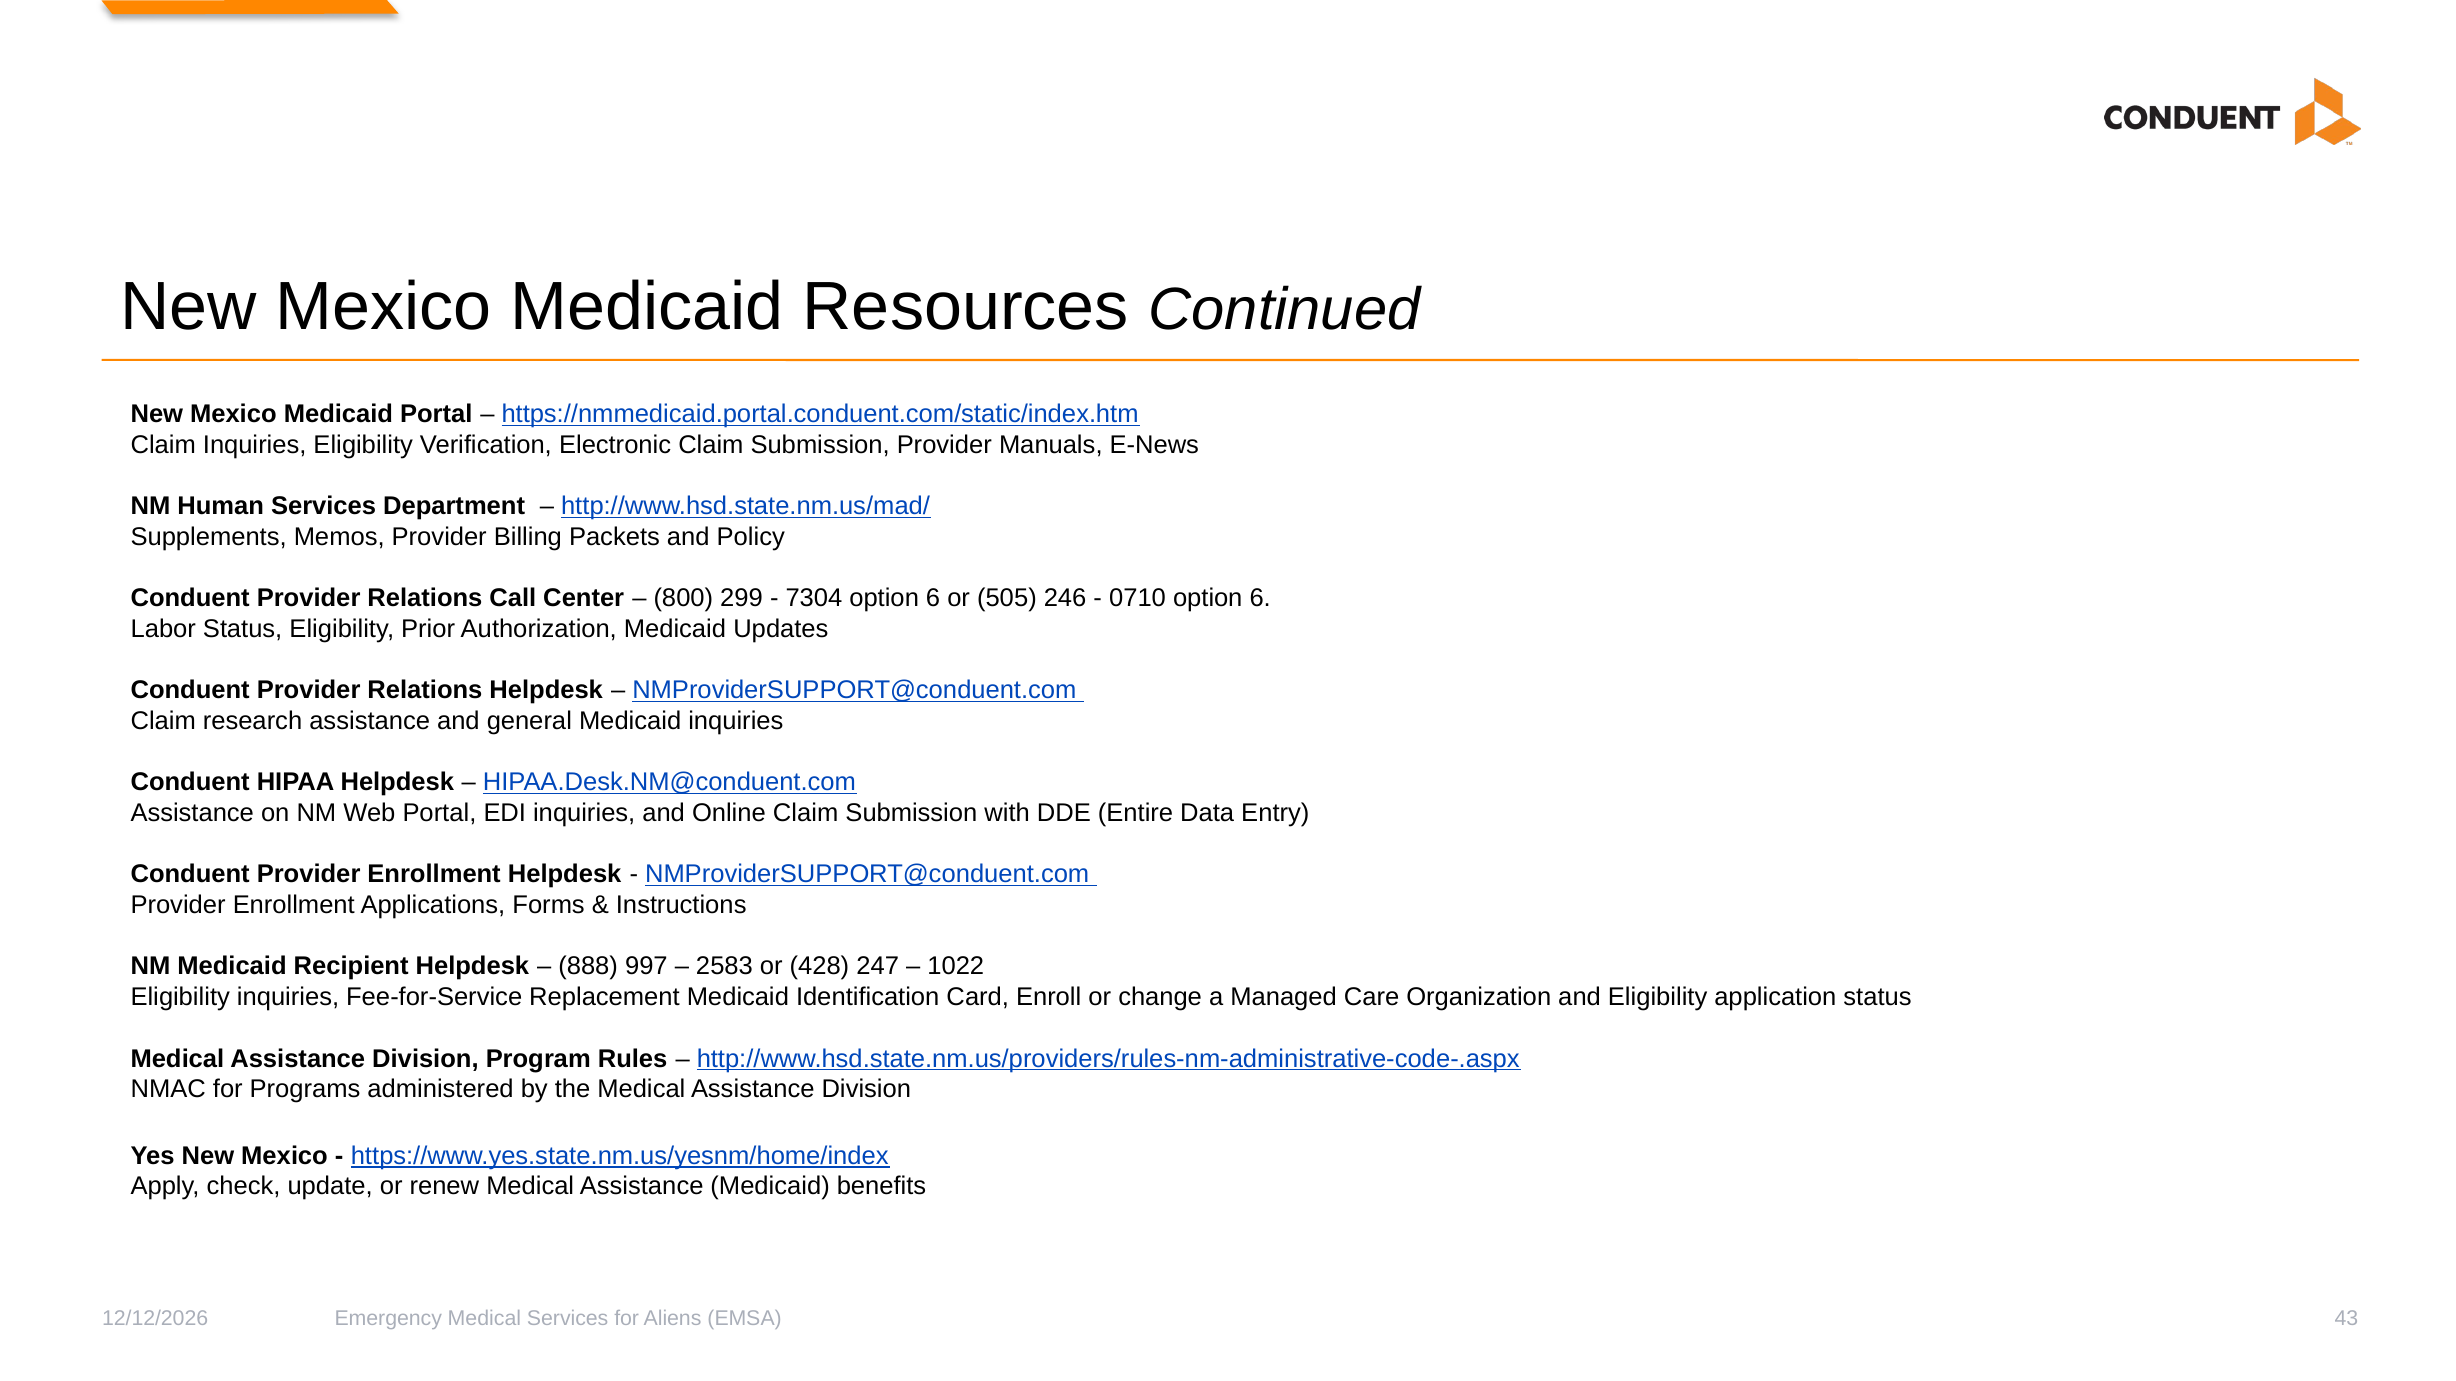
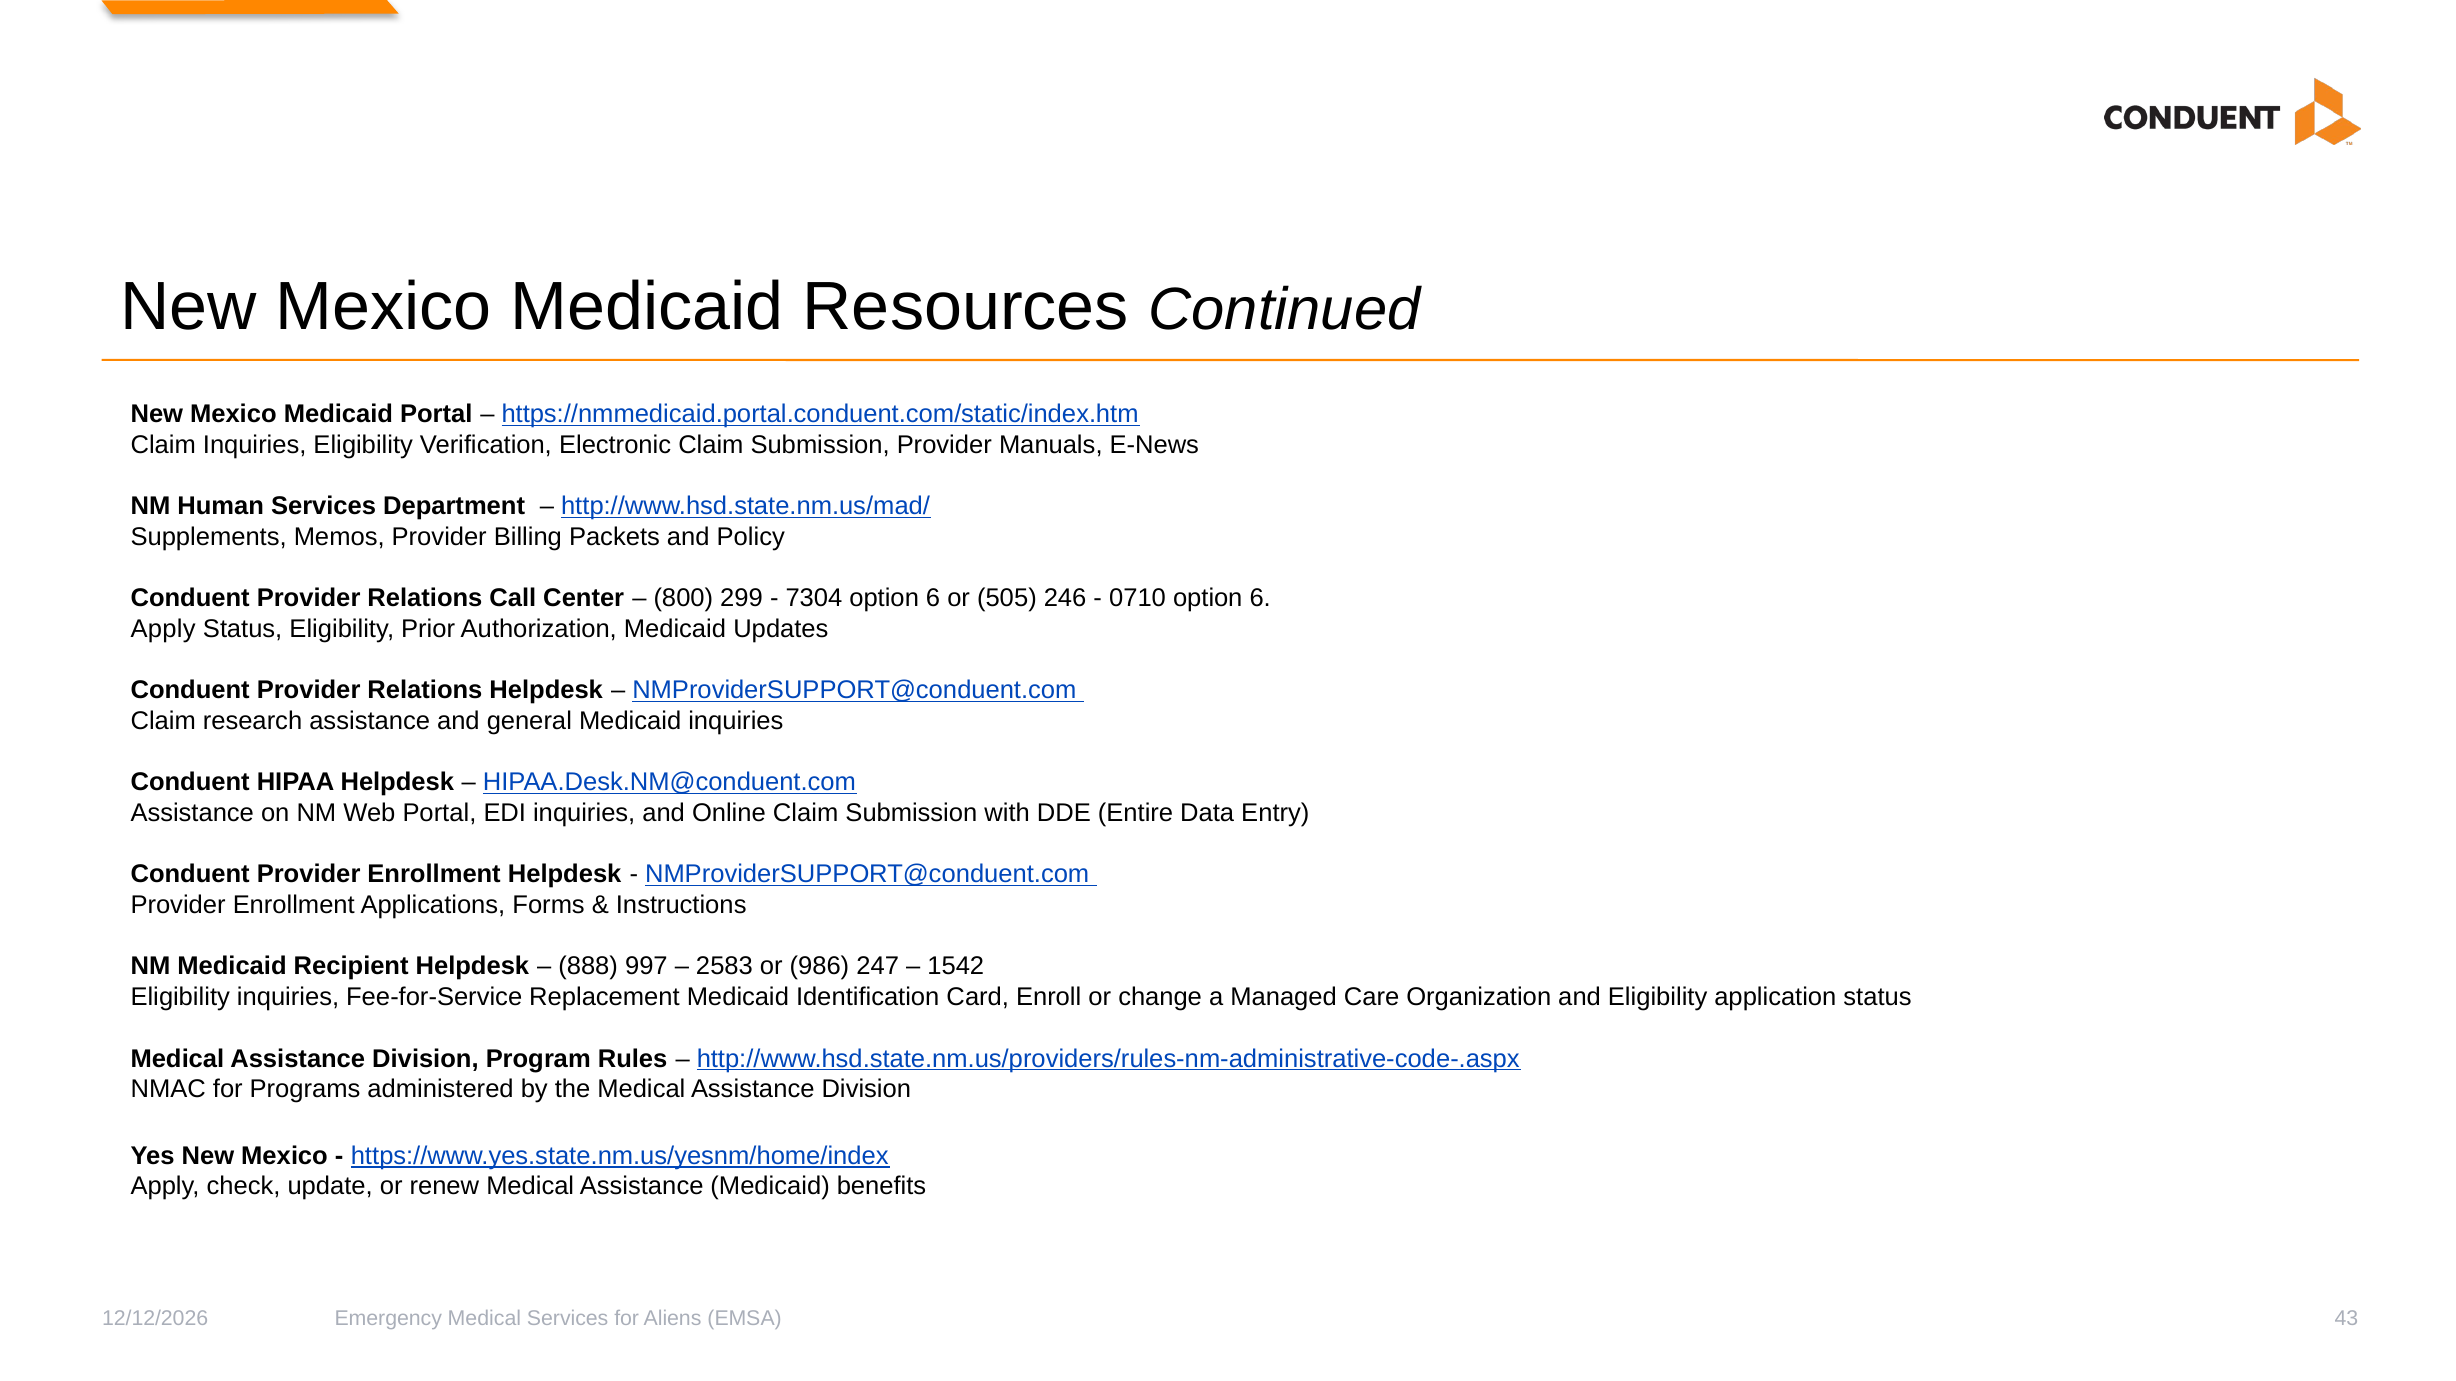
Labor at (163, 629): Labor -> Apply
428: 428 -> 986
1022: 1022 -> 1542
